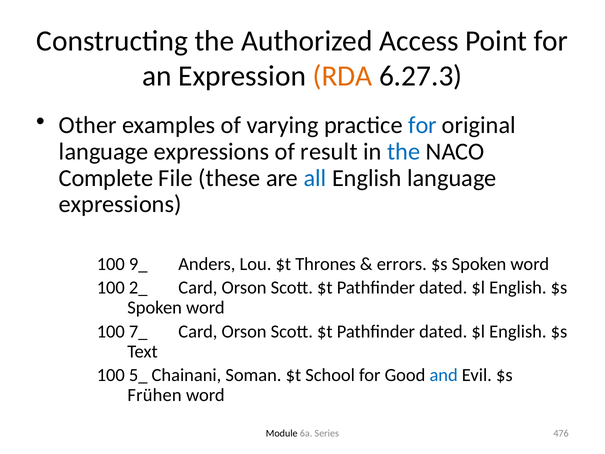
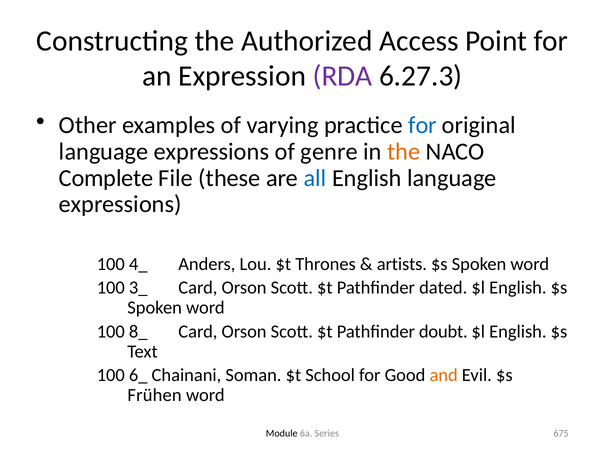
RDA colour: orange -> purple
result: result -> genre
the at (404, 152) colour: blue -> orange
9_: 9_ -> 4_
errors: errors -> artists
2_: 2_ -> 3_
7_: 7_ -> 8_
dated at (443, 331): dated -> doubt
5_: 5_ -> 6_
and colour: blue -> orange
476: 476 -> 675
